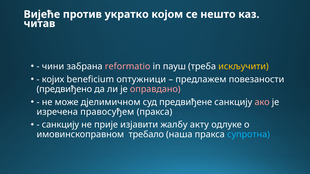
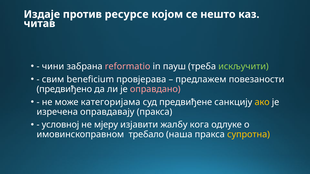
Вијеће: Вијеће -> Издаје
укратко: укратко -> ресурсе
искључити colour: yellow -> light green
којих: којих -> свим
оптужници: оптужници -> провјерава
дјелимичном: дјелимичном -> категоријама
ако colour: pink -> yellow
правосуђем: правосуђем -> оправдавају
санкцију at (60, 125): санкцију -> условној
прије: прије -> мјеру
акту: акту -> кога
супротна colour: light blue -> yellow
